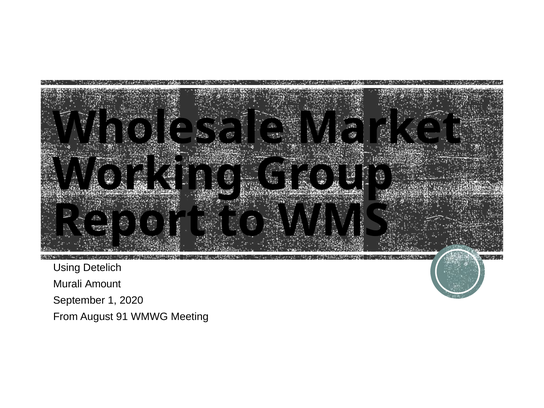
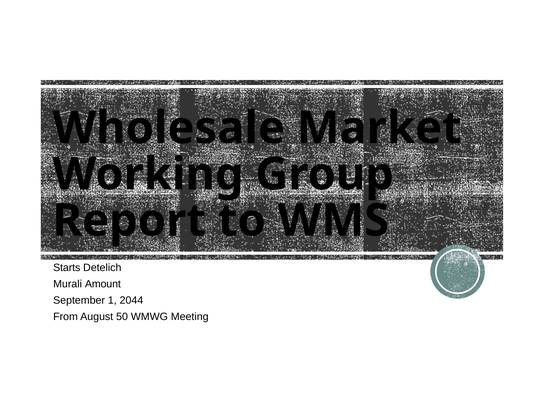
Using: Using -> Starts
2020: 2020 -> 2044
91: 91 -> 50
